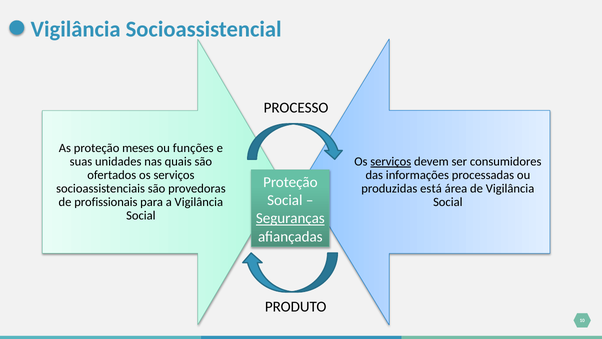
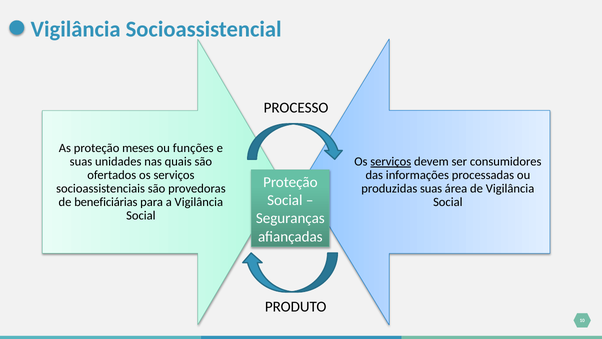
produzidas está: está -> suas
profissionais: profissionais -> beneficiárias
Seguranças underline: present -> none
